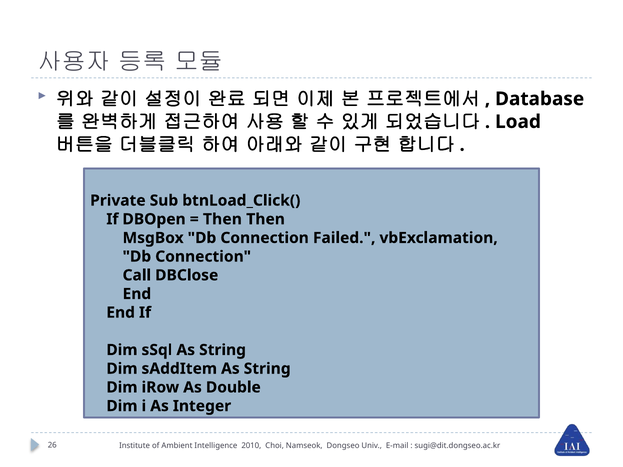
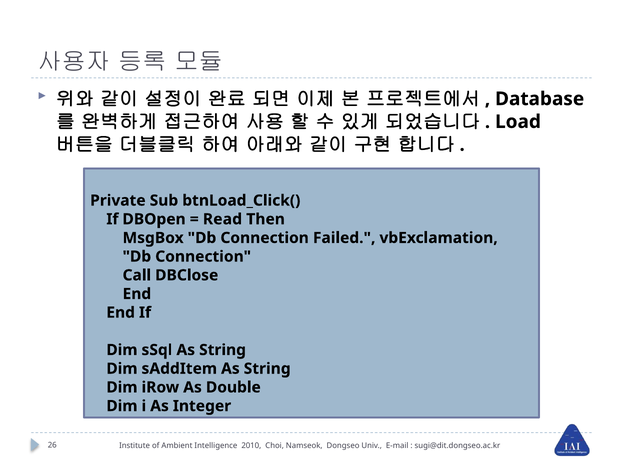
Then at (222, 219): Then -> Read
